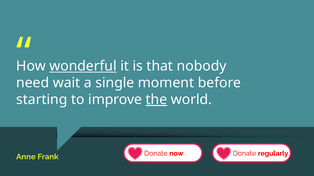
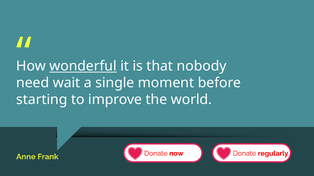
the underline: present -> none
